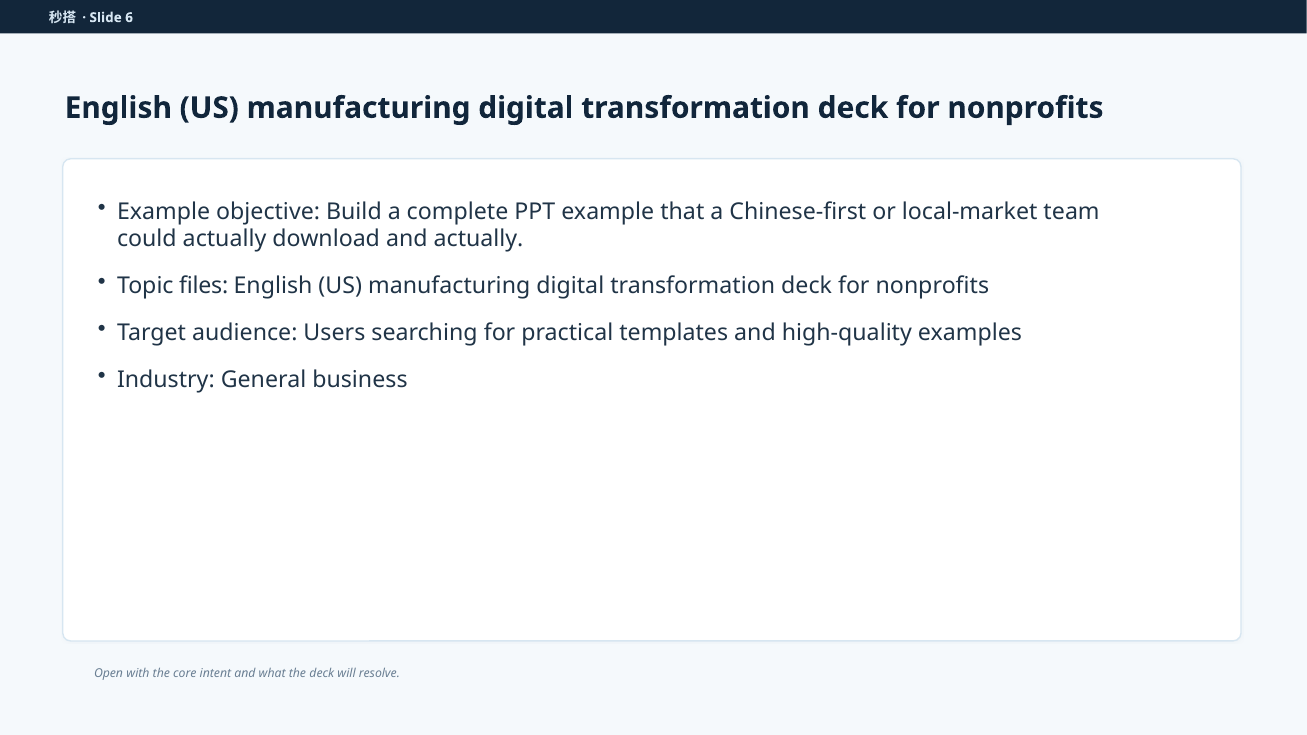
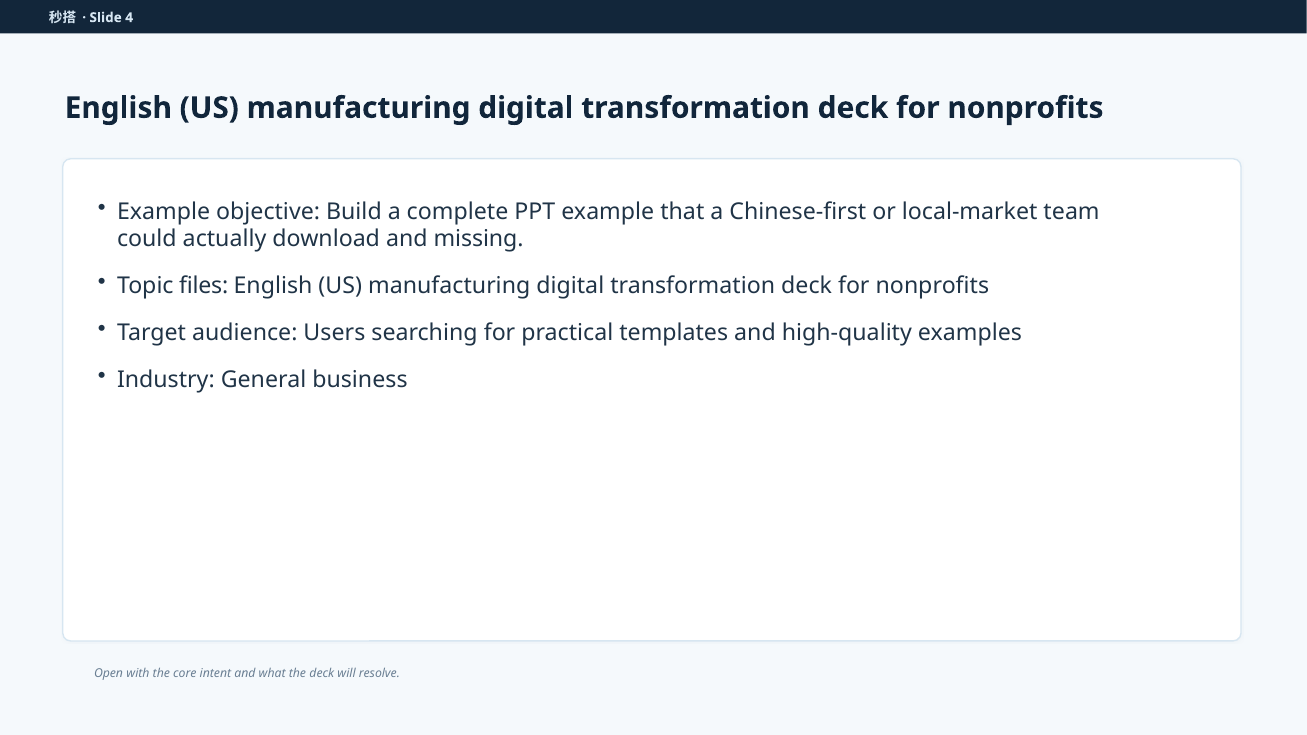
6: 6 -> 4
and actually: actually -> missing
